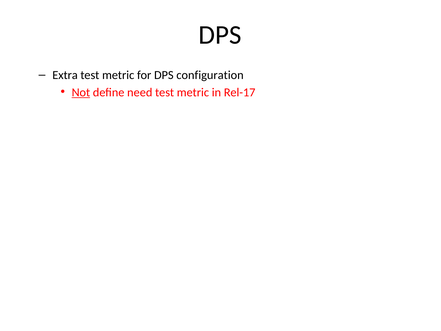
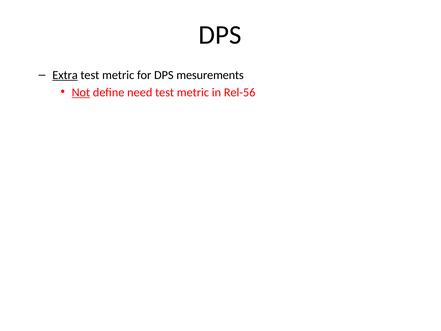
Extra underline: none -> present
configuration: configuration -> mesurements
Rel-17: Rel-17 -> Rel-56
